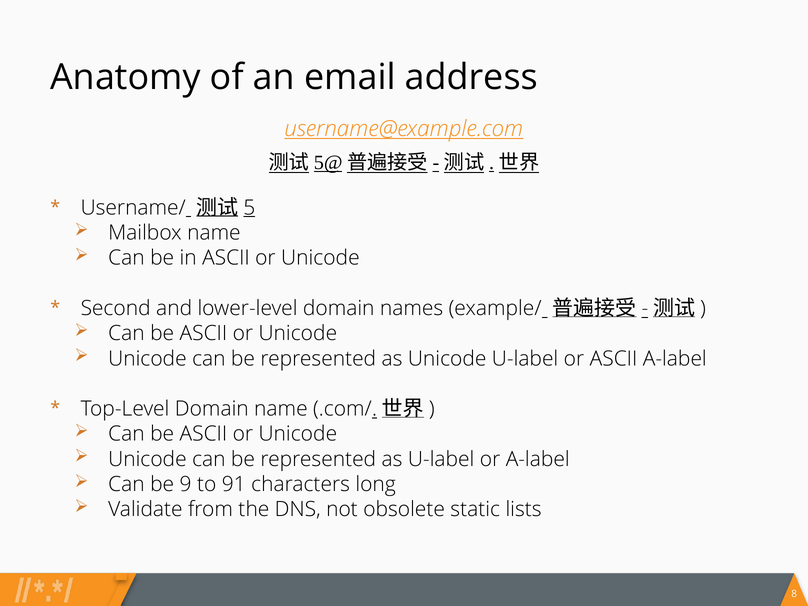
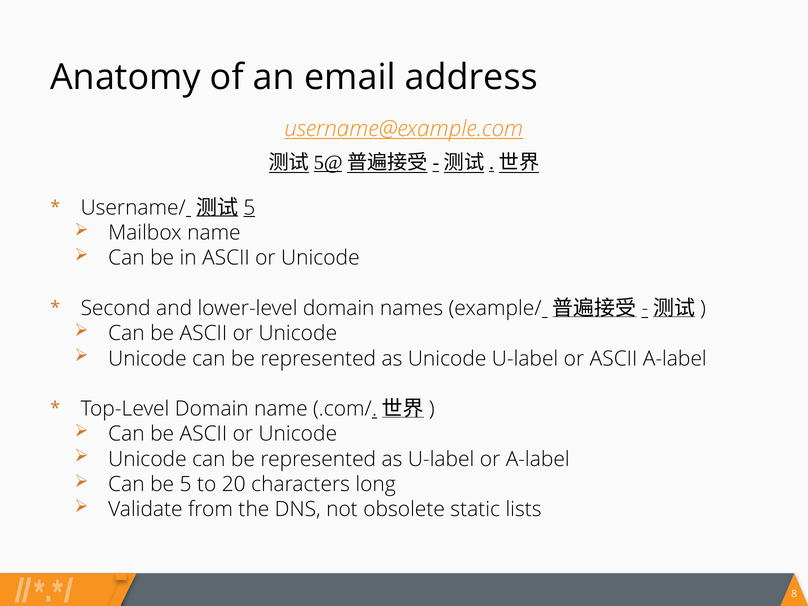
9: 9 -> 5
91: 91 -> 20
